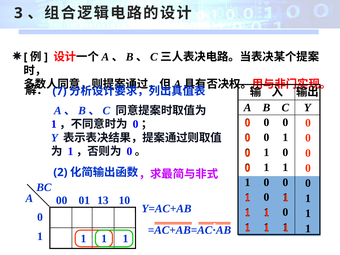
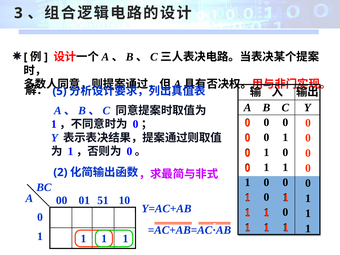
7: 7 -> 5
13: 13 -> 51
